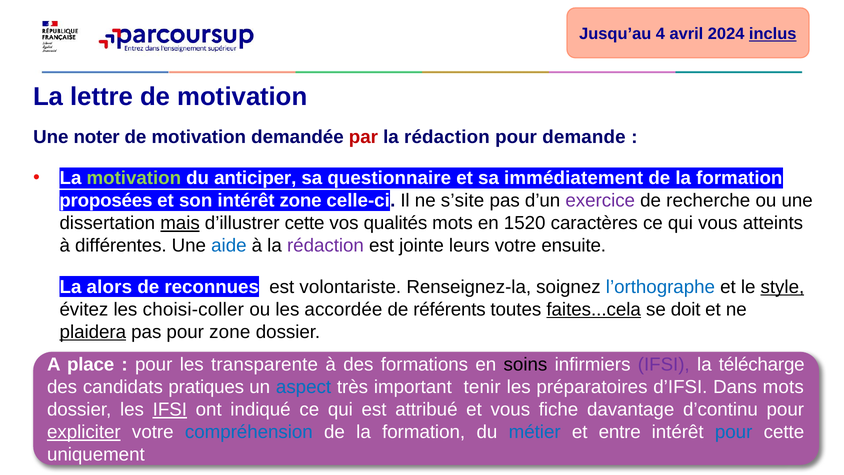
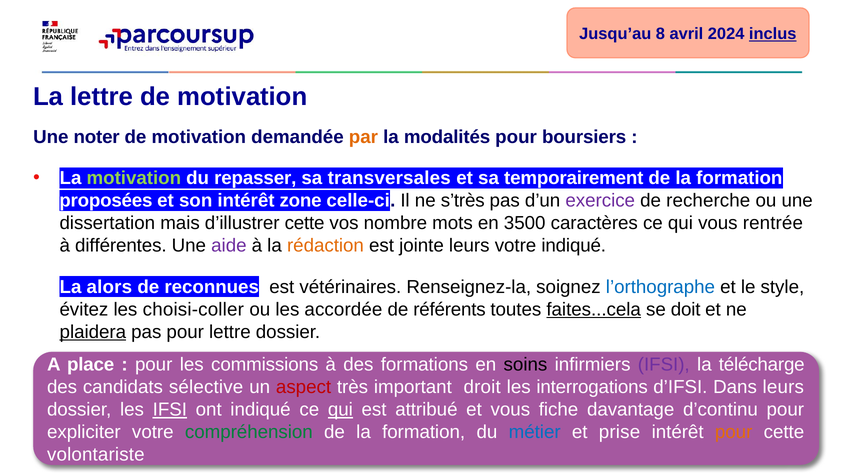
4: 4 -> 8
par colour: red -> orange
rédaction at (447, 137): rédaction -> modalités
demande: demande -> boursiers
anticiper: anticiper -> repasser
questionnaire: questionnaire -> transversales
immédiatement: immédiatement -> temporairement
s’site: s’site -> s’très
mais underline: present -> none
qualités: qualités -> nombre
1520: 1520 -> 3500
atteints: atteints -> rentrée
aide colour: blue -> purple
rédaction at (325, 246) colour: purple -> orange
votre ensuite: ensuite -> indiqué
volontariste: volontariste -> vétérinaires
style underline: present -> none
pour zone: zone -> lettre
transparente: transparente -> commissions
pratiques: pratiques -> sélective
aspect colour: blue -> red
tenir: tenir -> droit
préparatoires: préparatoires -> interrogations
Dans mots: mots -> leurs
qui at (340, 409) underline: none -> present
expliciter underline: present -> none
compréhension colour: blue -> green
entre: entre -> prise
pour at (734, 432) colour: blue -> orange
uniquement: uniquement -> volontariste
